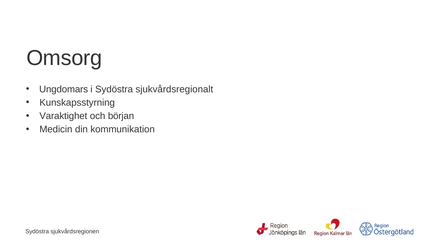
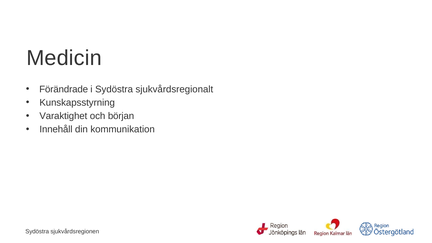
Omsorg: Omsorg -> Medicin
Ungdomars: Ungdomars -> Förändrade
Medicin: Medicin -> Innehåll
